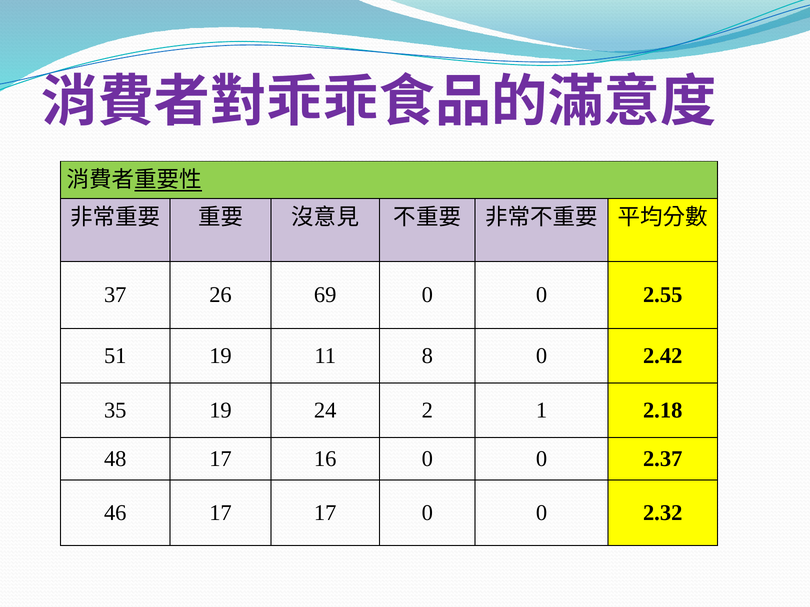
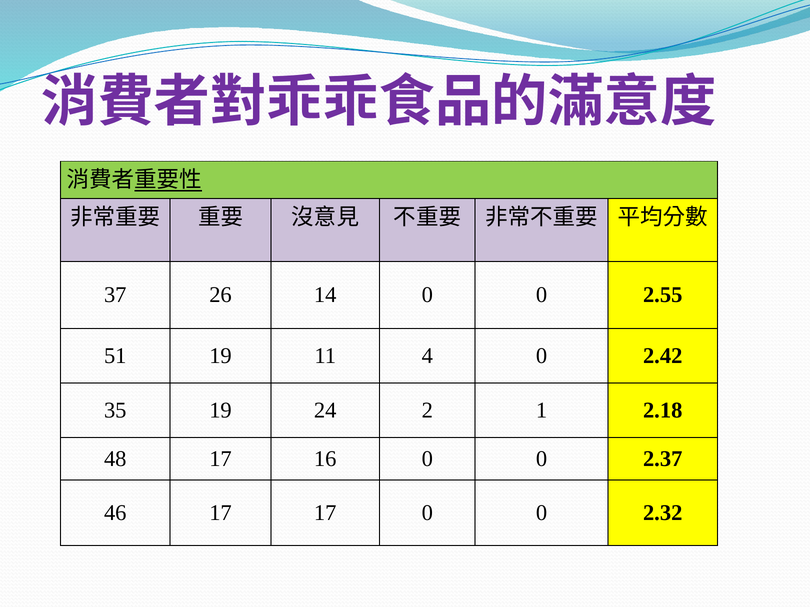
69: 69 -> 14
8: 8 -> 4
